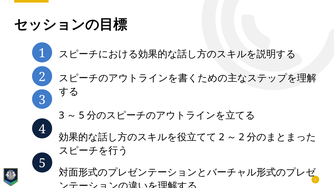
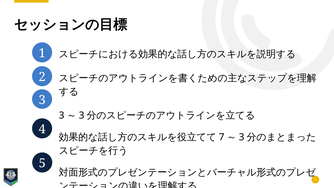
5 at (82, 115): 5 -> 3
2 at (222, 137): 2 -> 7
2 at (242, 137): 2 -> 3
